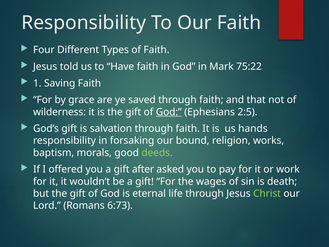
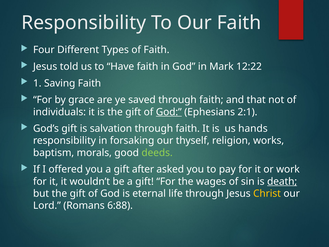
75:22: 75:22 -> 12:22
wilderness: wilderness -> individuals
2:5: 2:5 -> 2:1
bound: bound -> thyself
death underline: none -> present
Christ colour: light green -> yellow
6:73: 6:73 -> 6:88
